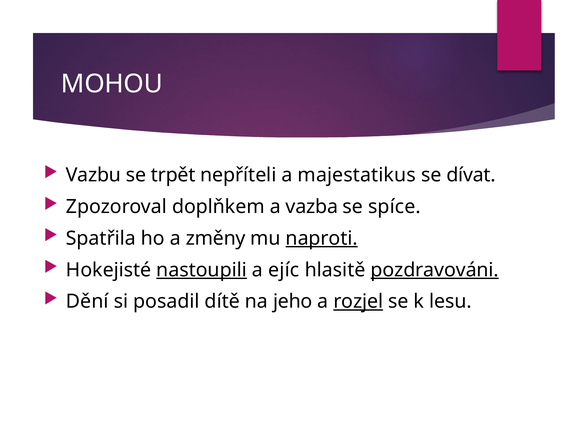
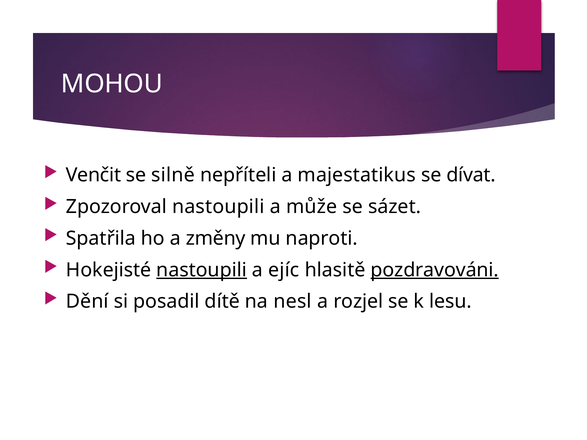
Vazbu: Vazbu -> Venčit
trpět: trpět -> silně
Zpozoroval doplňkem: doplňkem -> nastoupili
vazba: vazba -> může
spíce: spíce -> sázet
naproti underline: present -> none
jeho: jeho -> nesl
rozjel underline: present -> none
